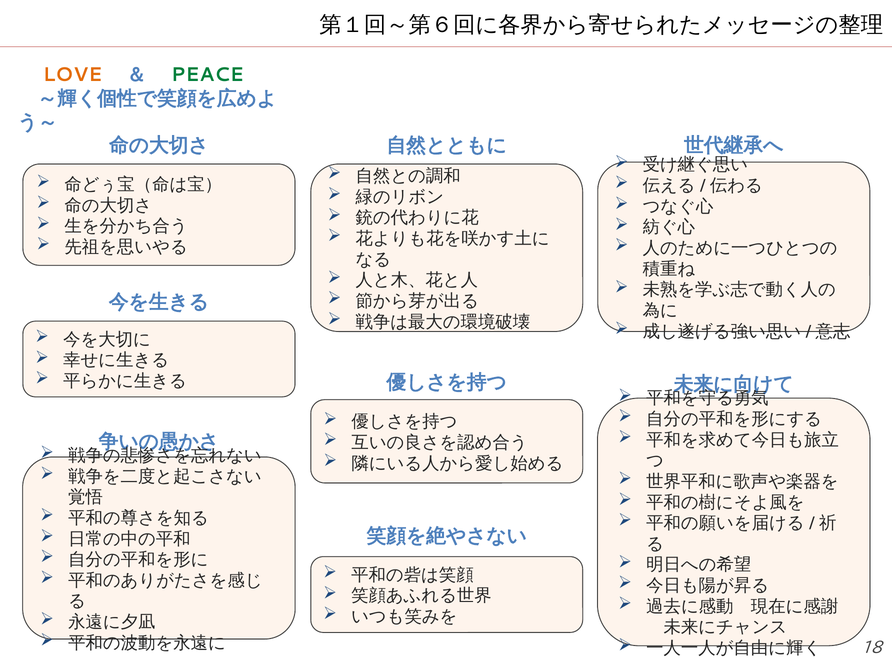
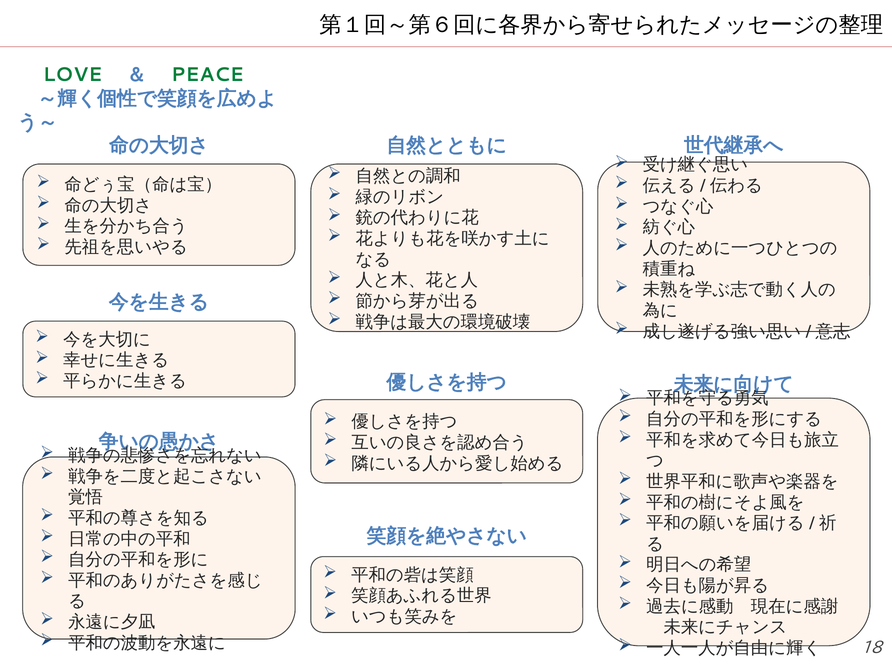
LOVE colour: orange -> green
